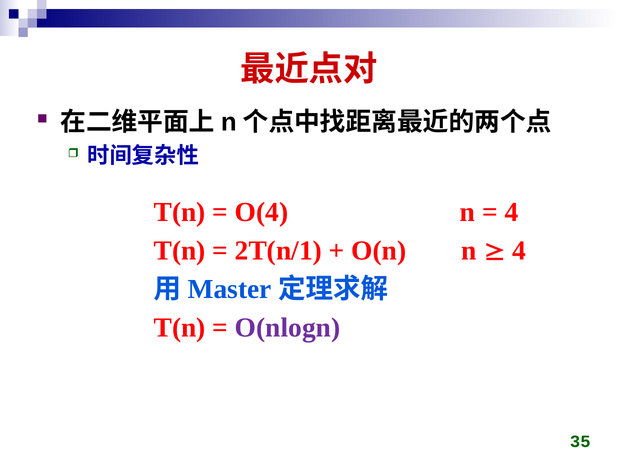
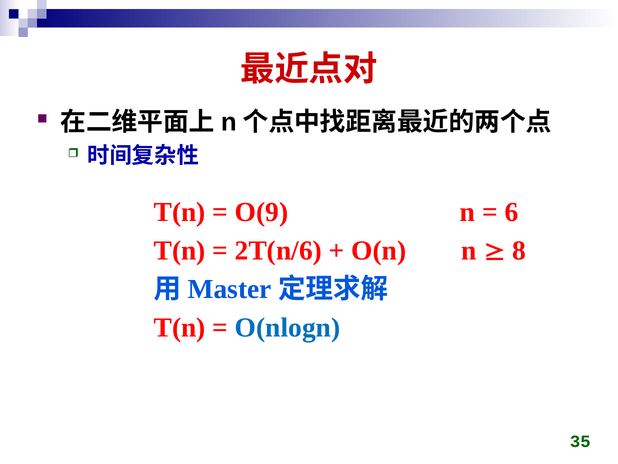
O(4: O(4 -> O(9
4 at (511, 212): 4 -> 6
2T(n/1: 2T(n/1 -> 2T(n/6
4 at (519, 250): 4 -> 8
O(nlogn colour: purple -> blue
